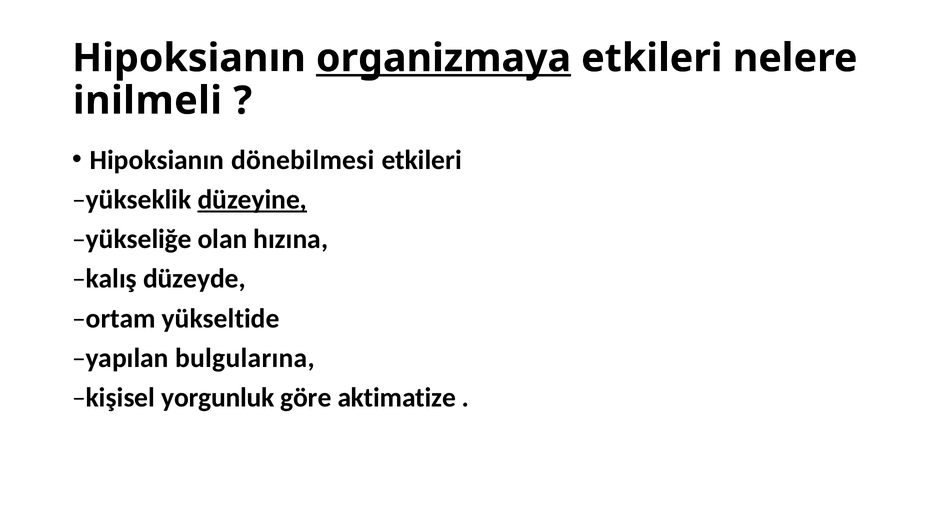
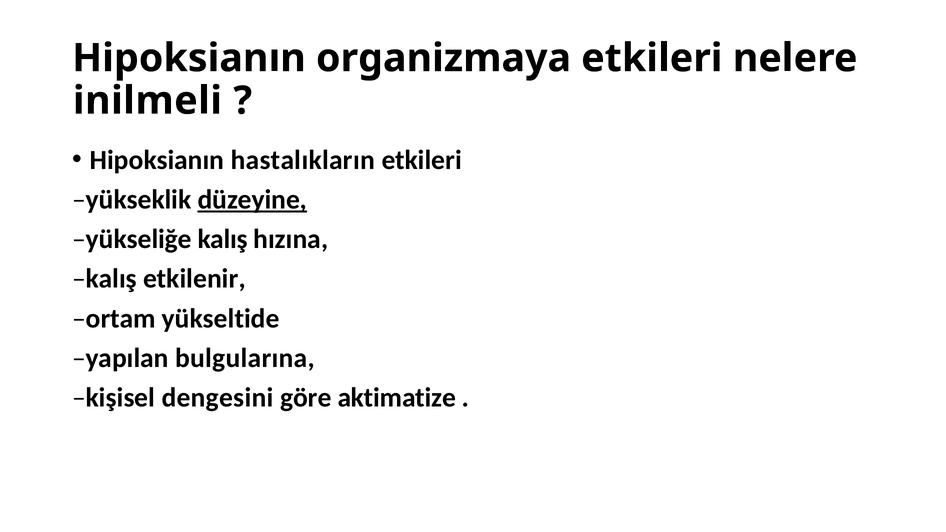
organizmaya underline: present -> none
dönebilmesi: dönebilmesi -> hastalıkların
yükseliğe olan: olan -> kalış
düzeyde: düzeyde -> etkilenir
yorgunluk: yorgunluk -> dengesini
